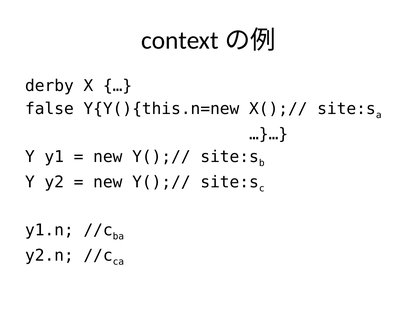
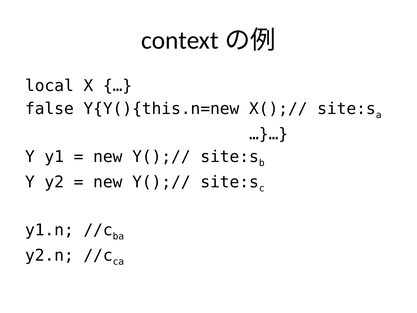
derby: derby -> local
